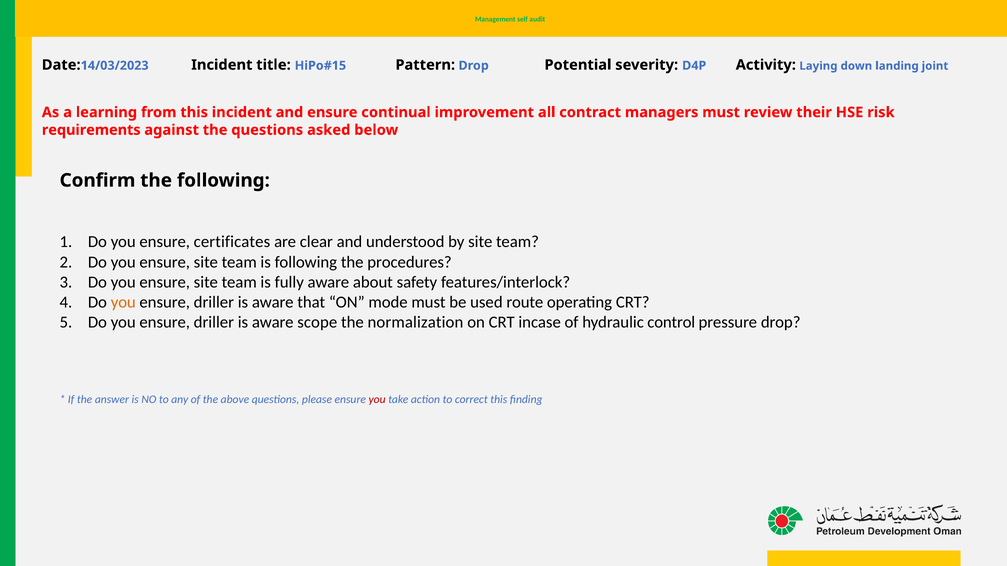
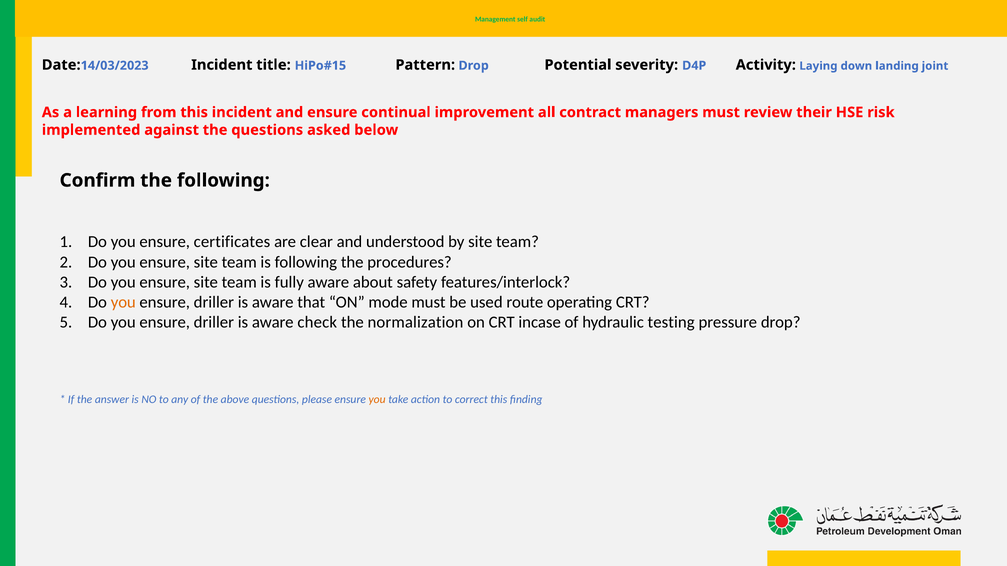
requirements: requirements -> implemented
scope: scope -> check
control: control -> testing
you at (377, 400) colour: red -> orange
